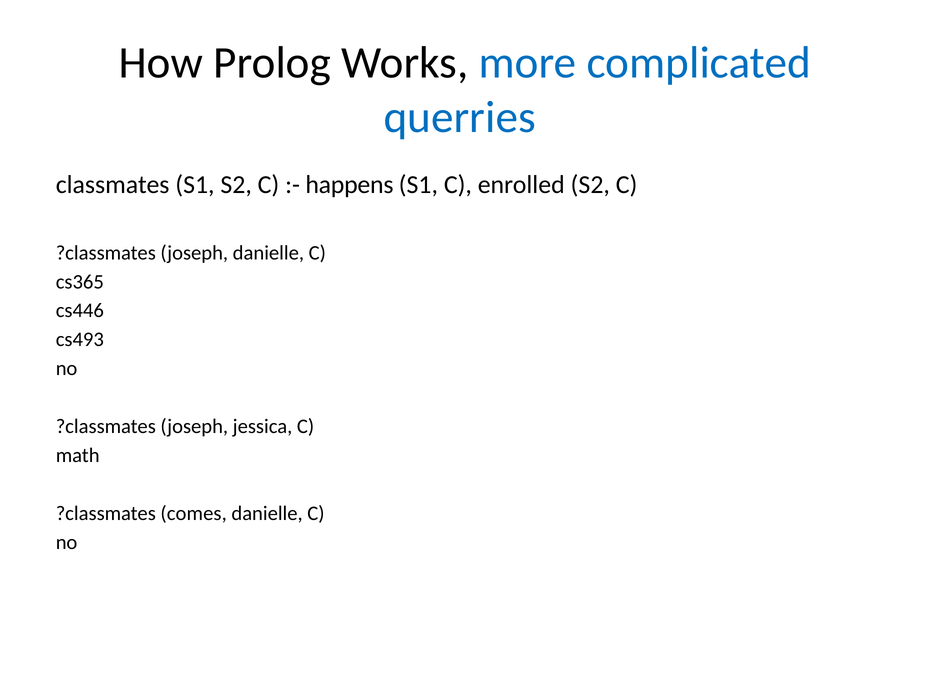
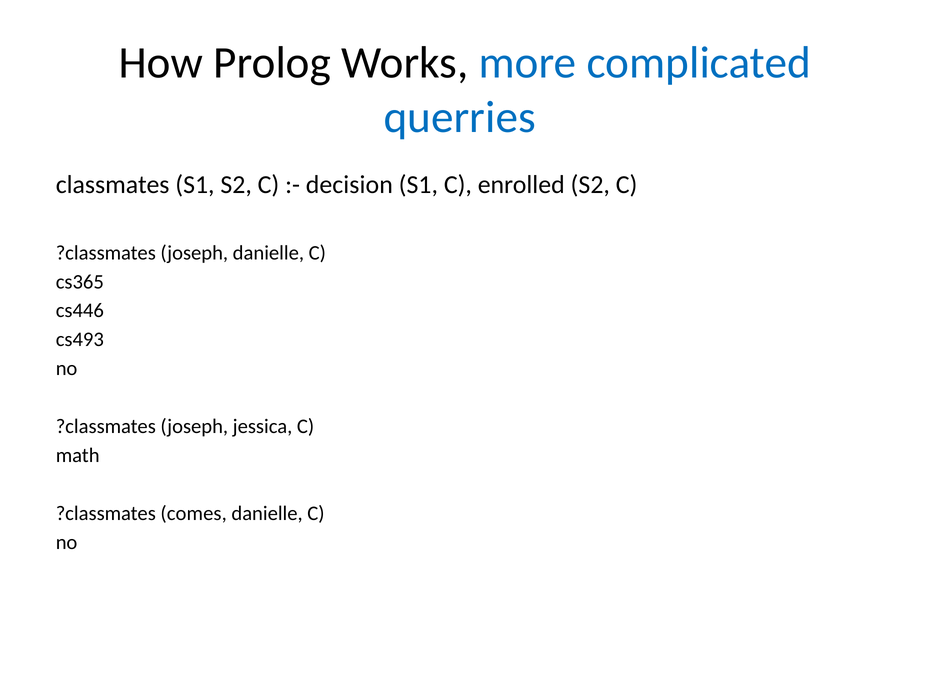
happens: happens -> decision
